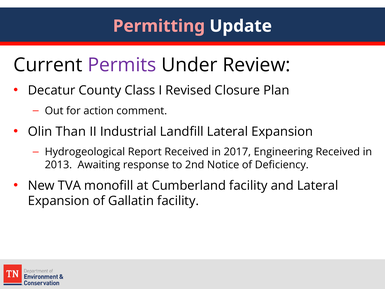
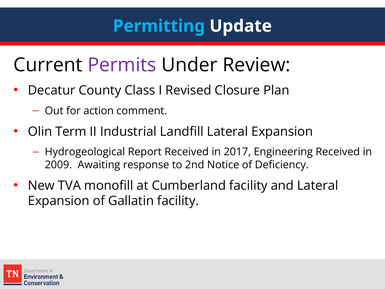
Permitting colour: pink -> light blue
Than: Than -> Term
2013: 2013 -> 2009
